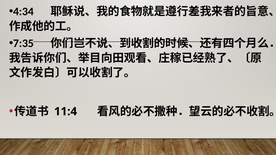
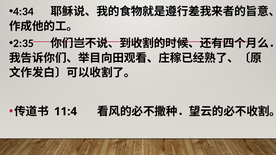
7:35: 7:35 -> 2:35
